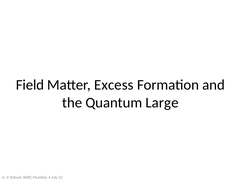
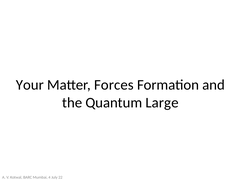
Field: Field -> Your
Excess: Excess -> Forces
